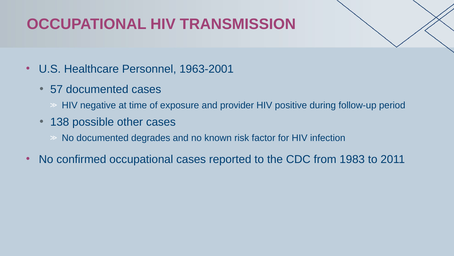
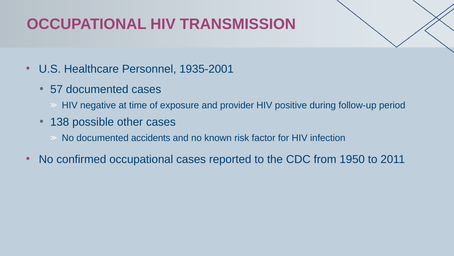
1963-2001: 1963-2001 -> 1935-2001
degrades: degrades -> accidents
1983: 1983 -> 1950
